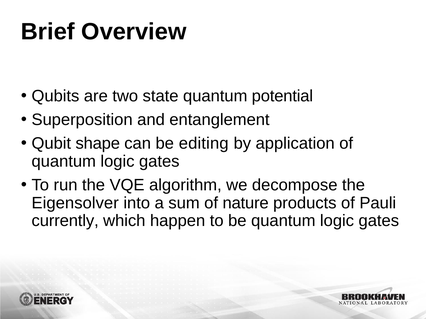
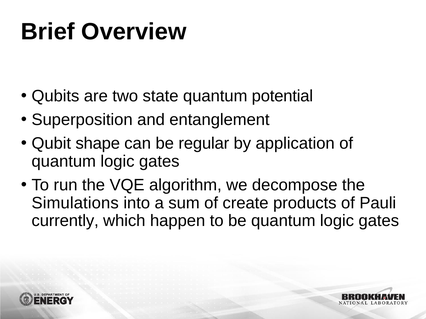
editing: editing -> regular
Eigensolver: Eigensolver -> Simulations
nature: nature -> create
